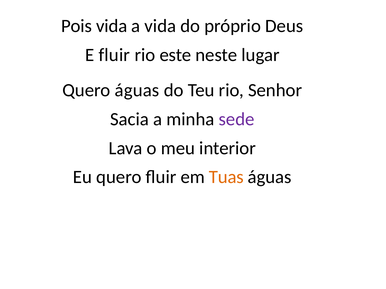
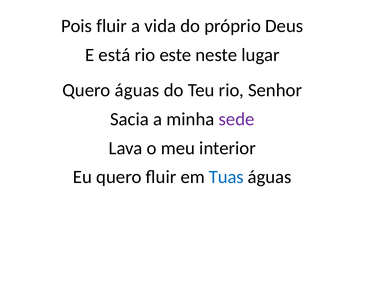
Pois vida: vida -> fluir
E fluir: fluir -> está
Tuas colour: orange -> blue
